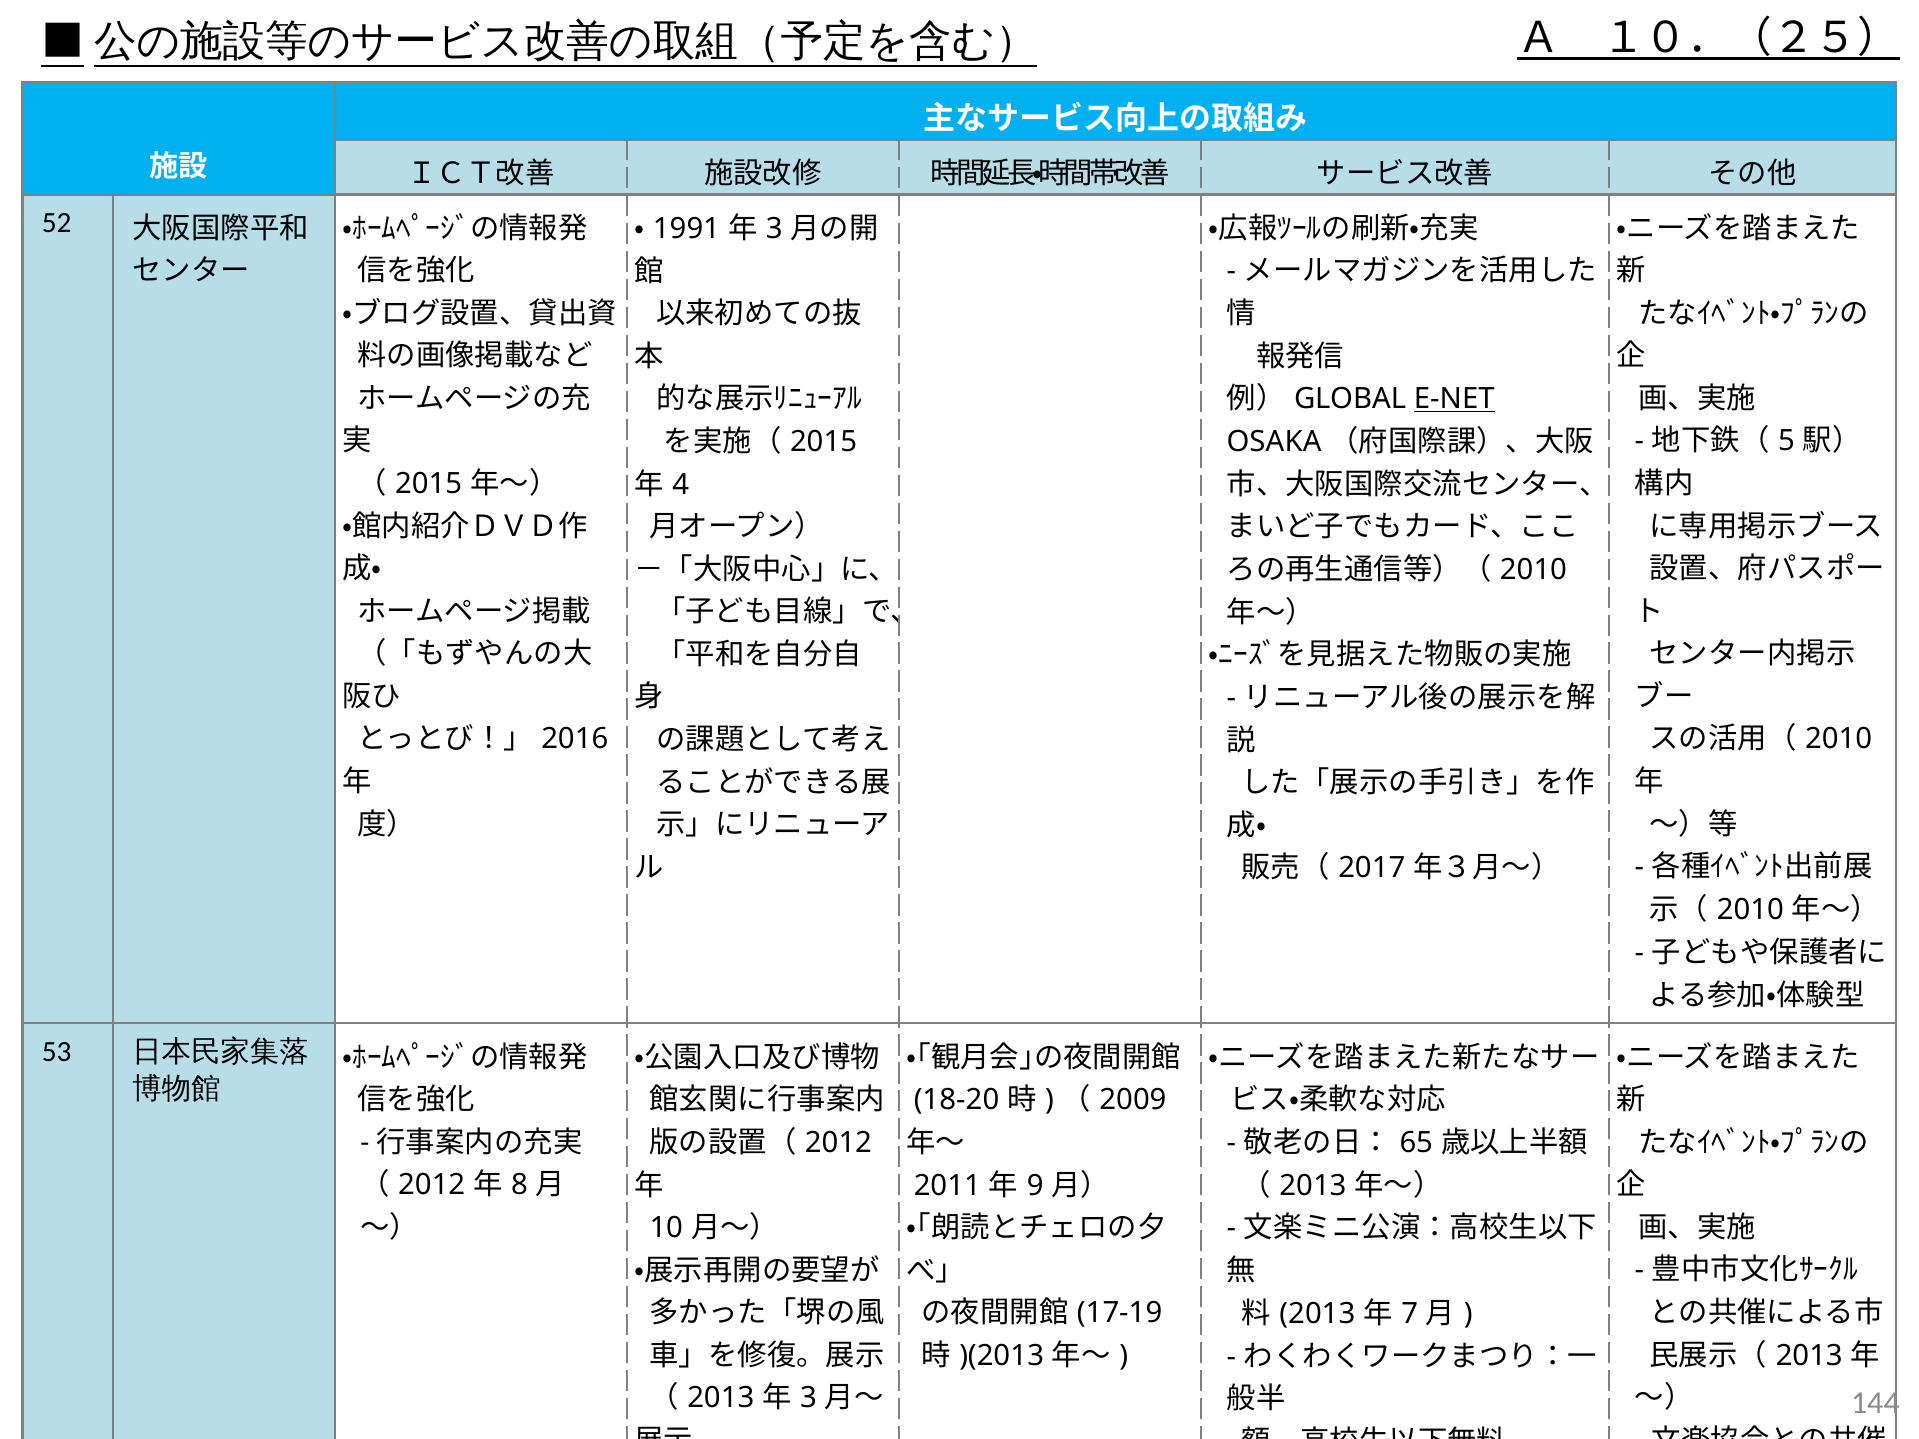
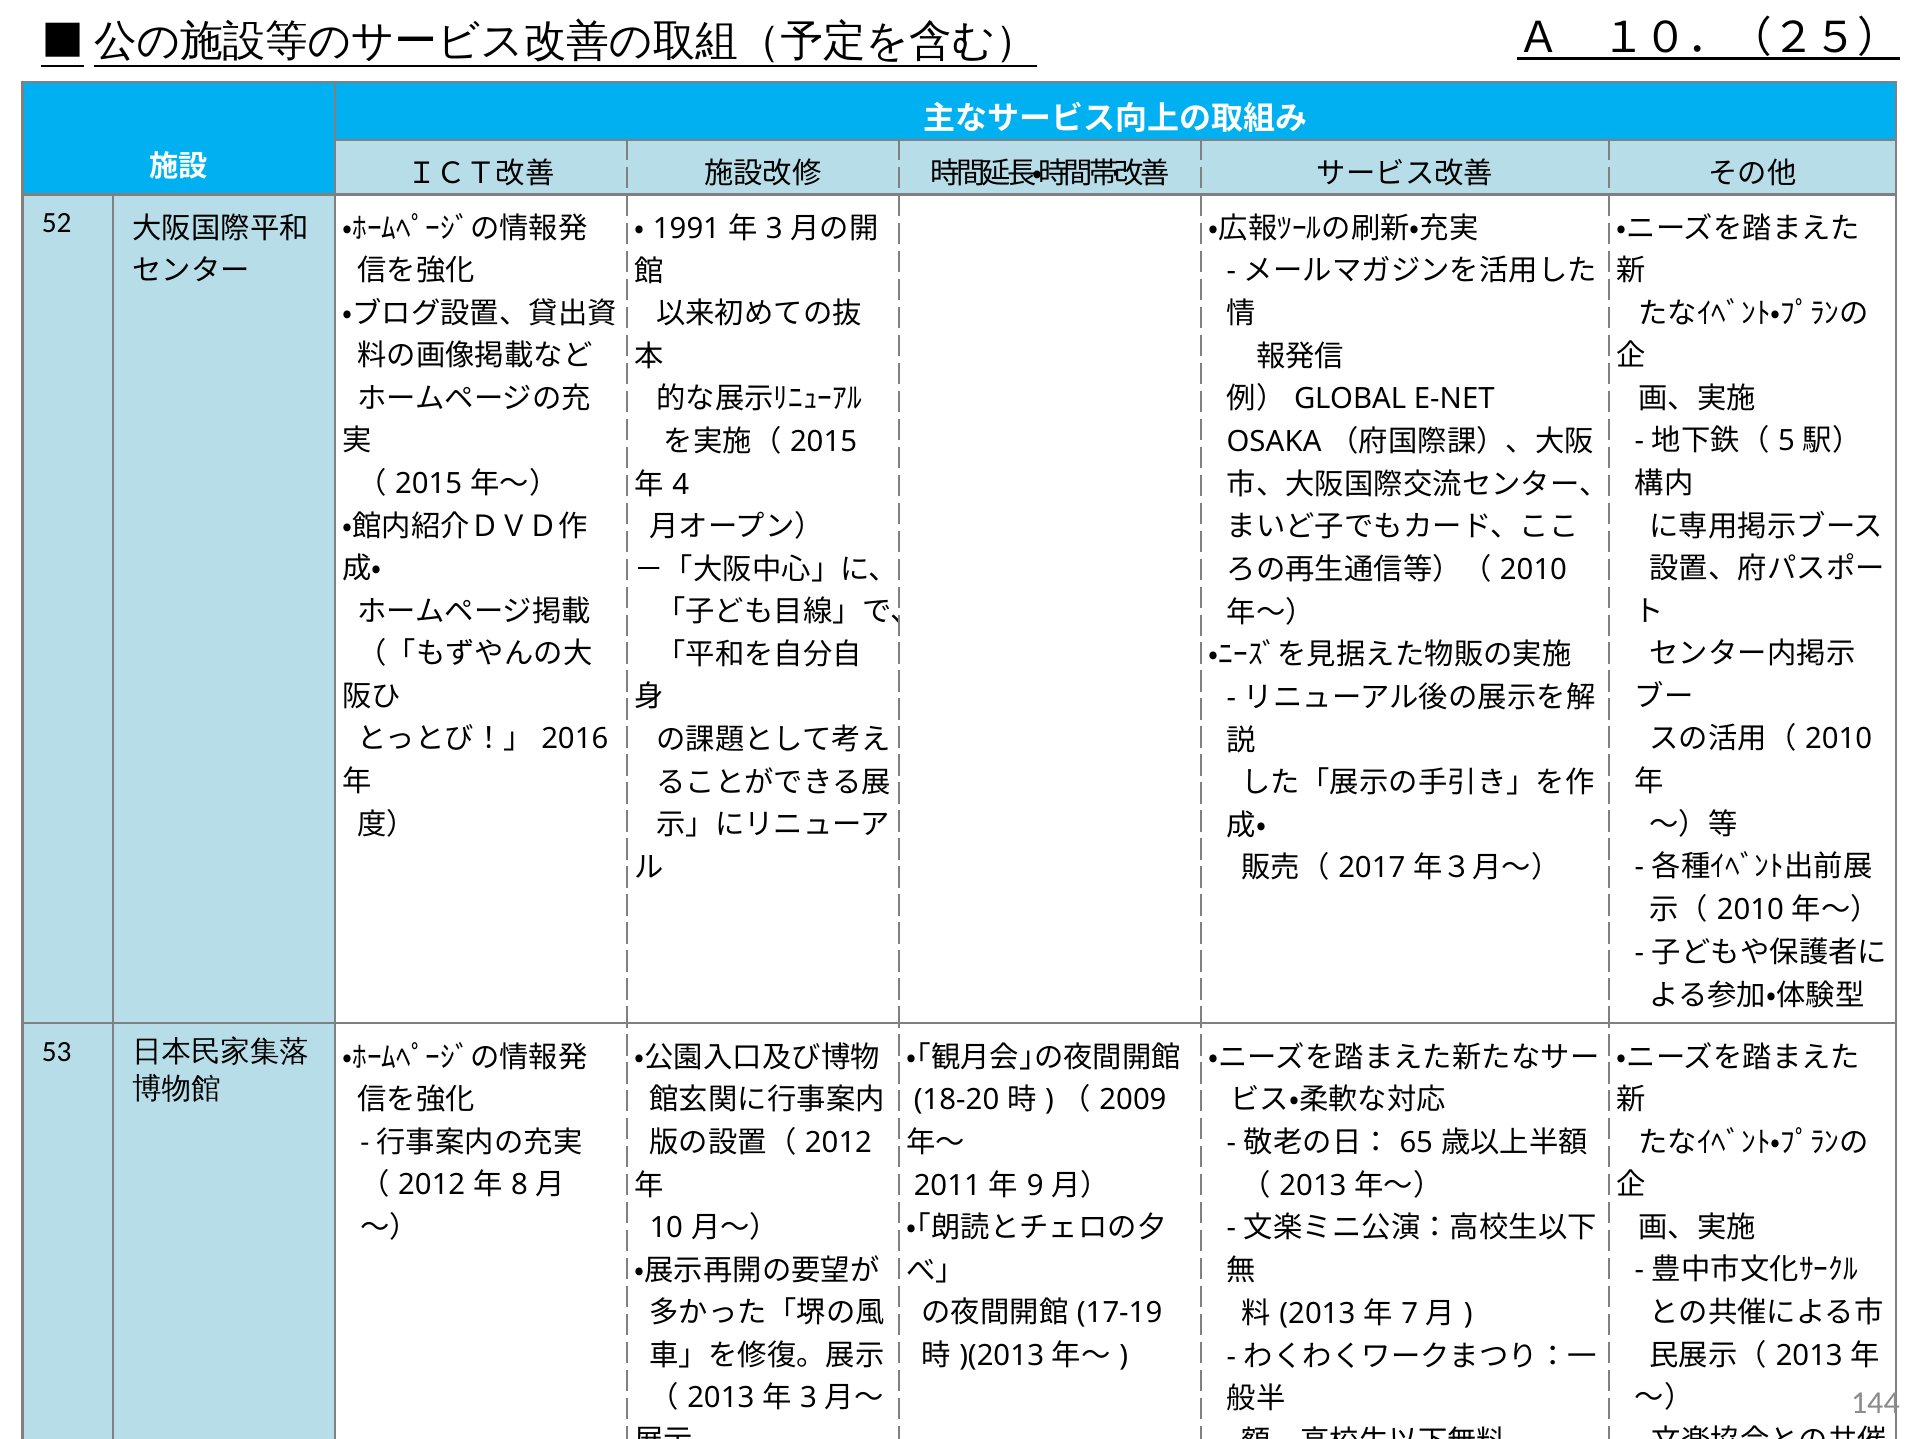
E-NET underline: present -> none
